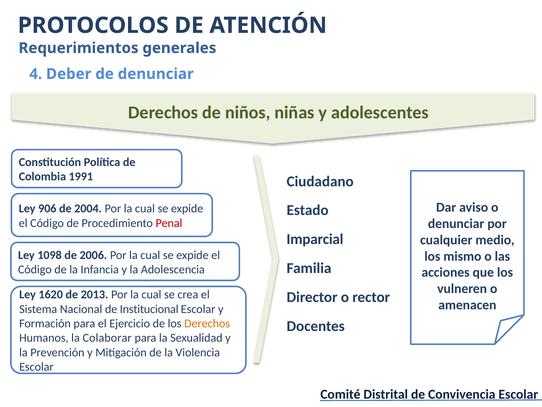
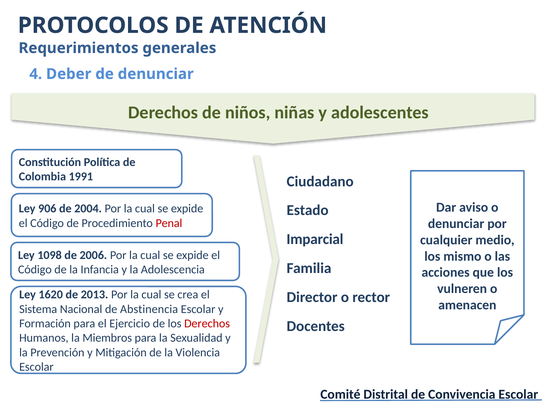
Institucional: Institucional -> Abstinencia
Derechos at (207, 323) colour: orange -> red
Colaborar: Colaborar -> Miembros
